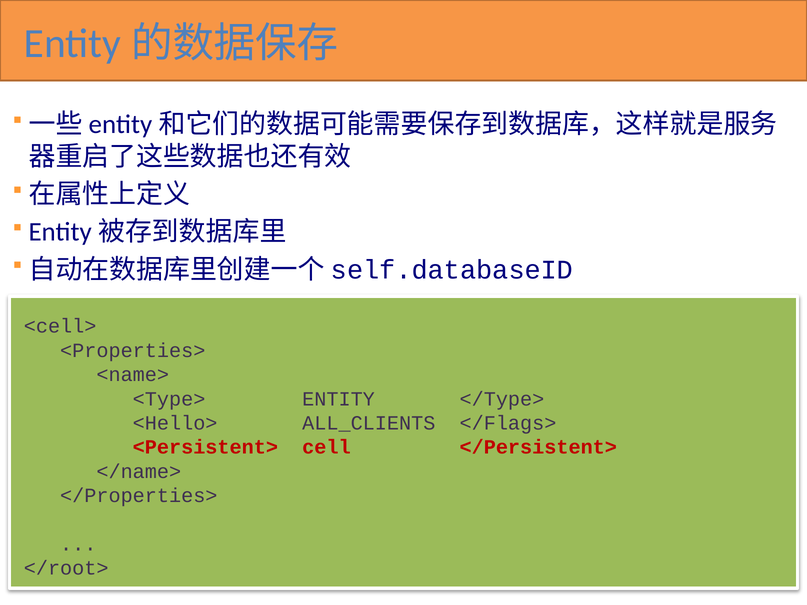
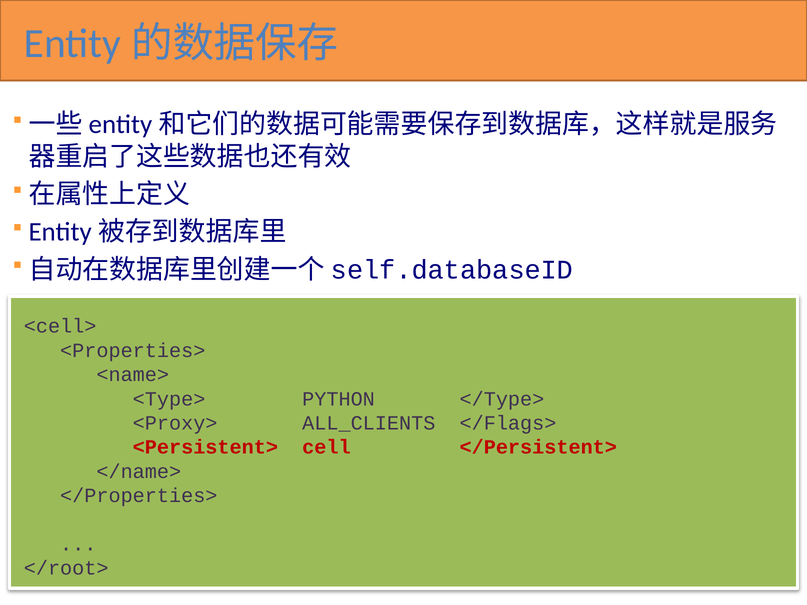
ENTITY: ENTITY -> PYTHON
<Hello>: <Hello> -> <Proxy>
